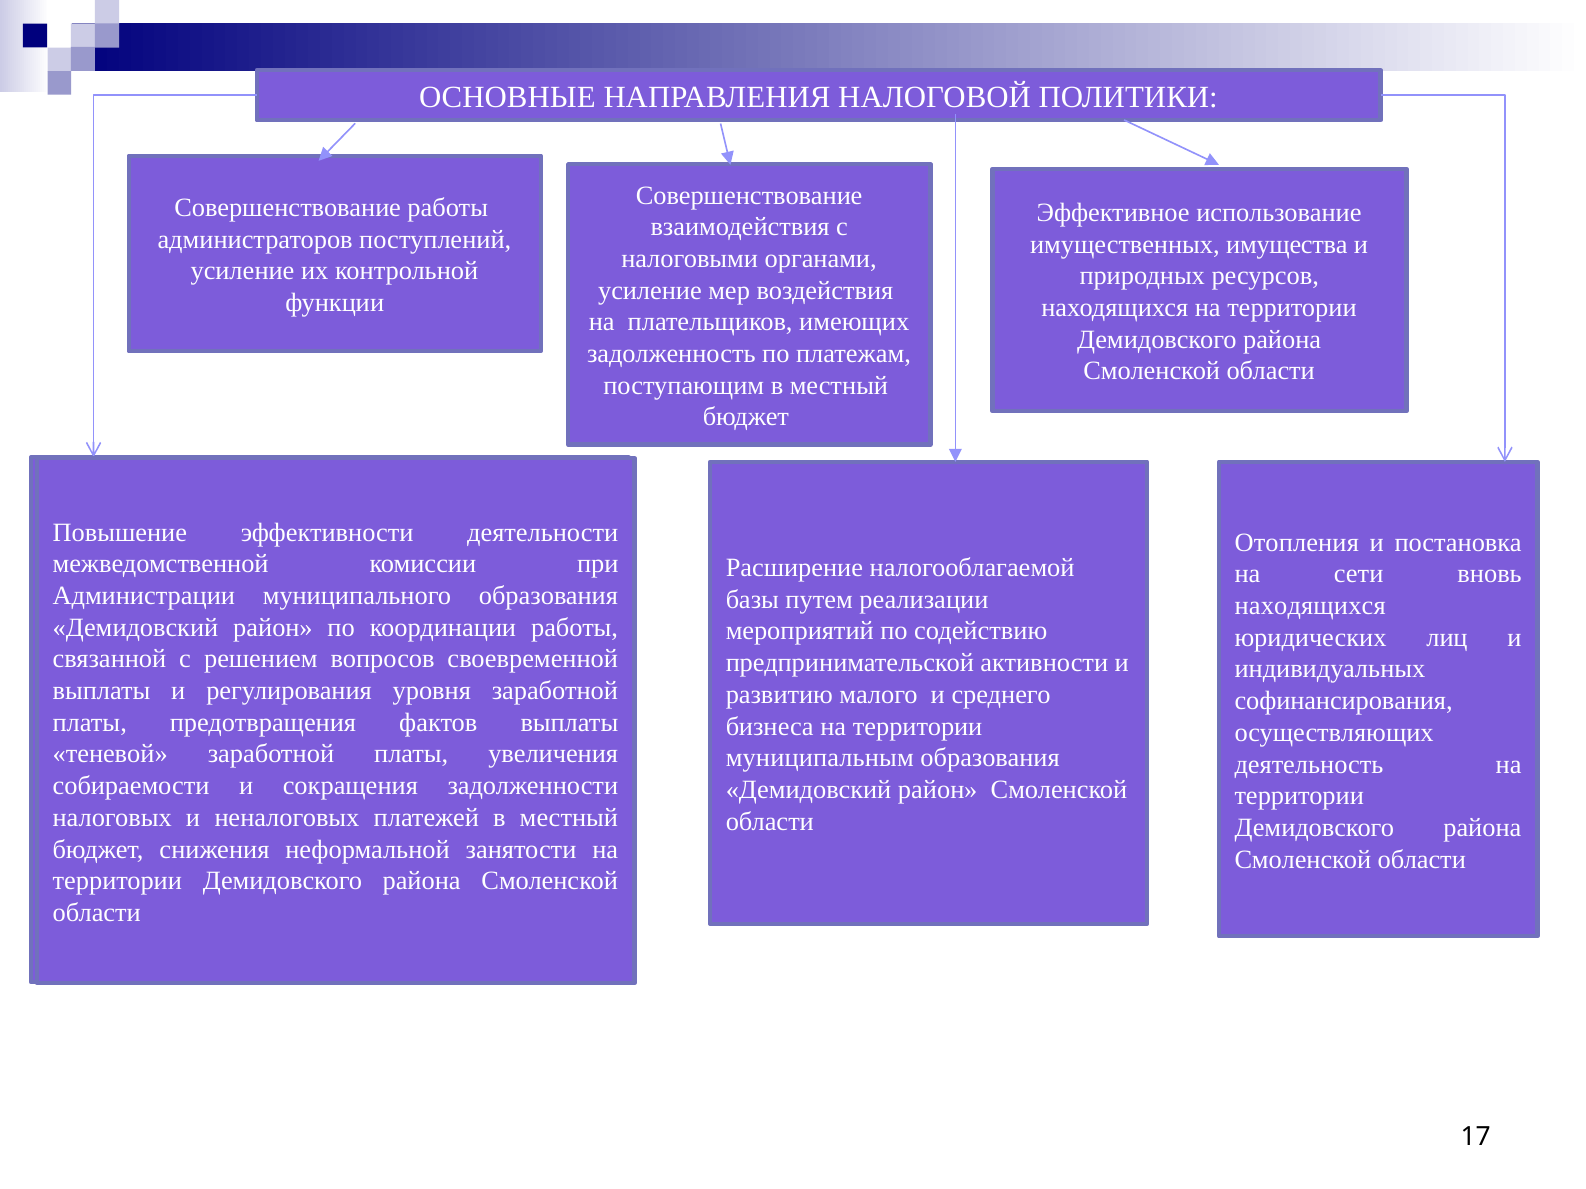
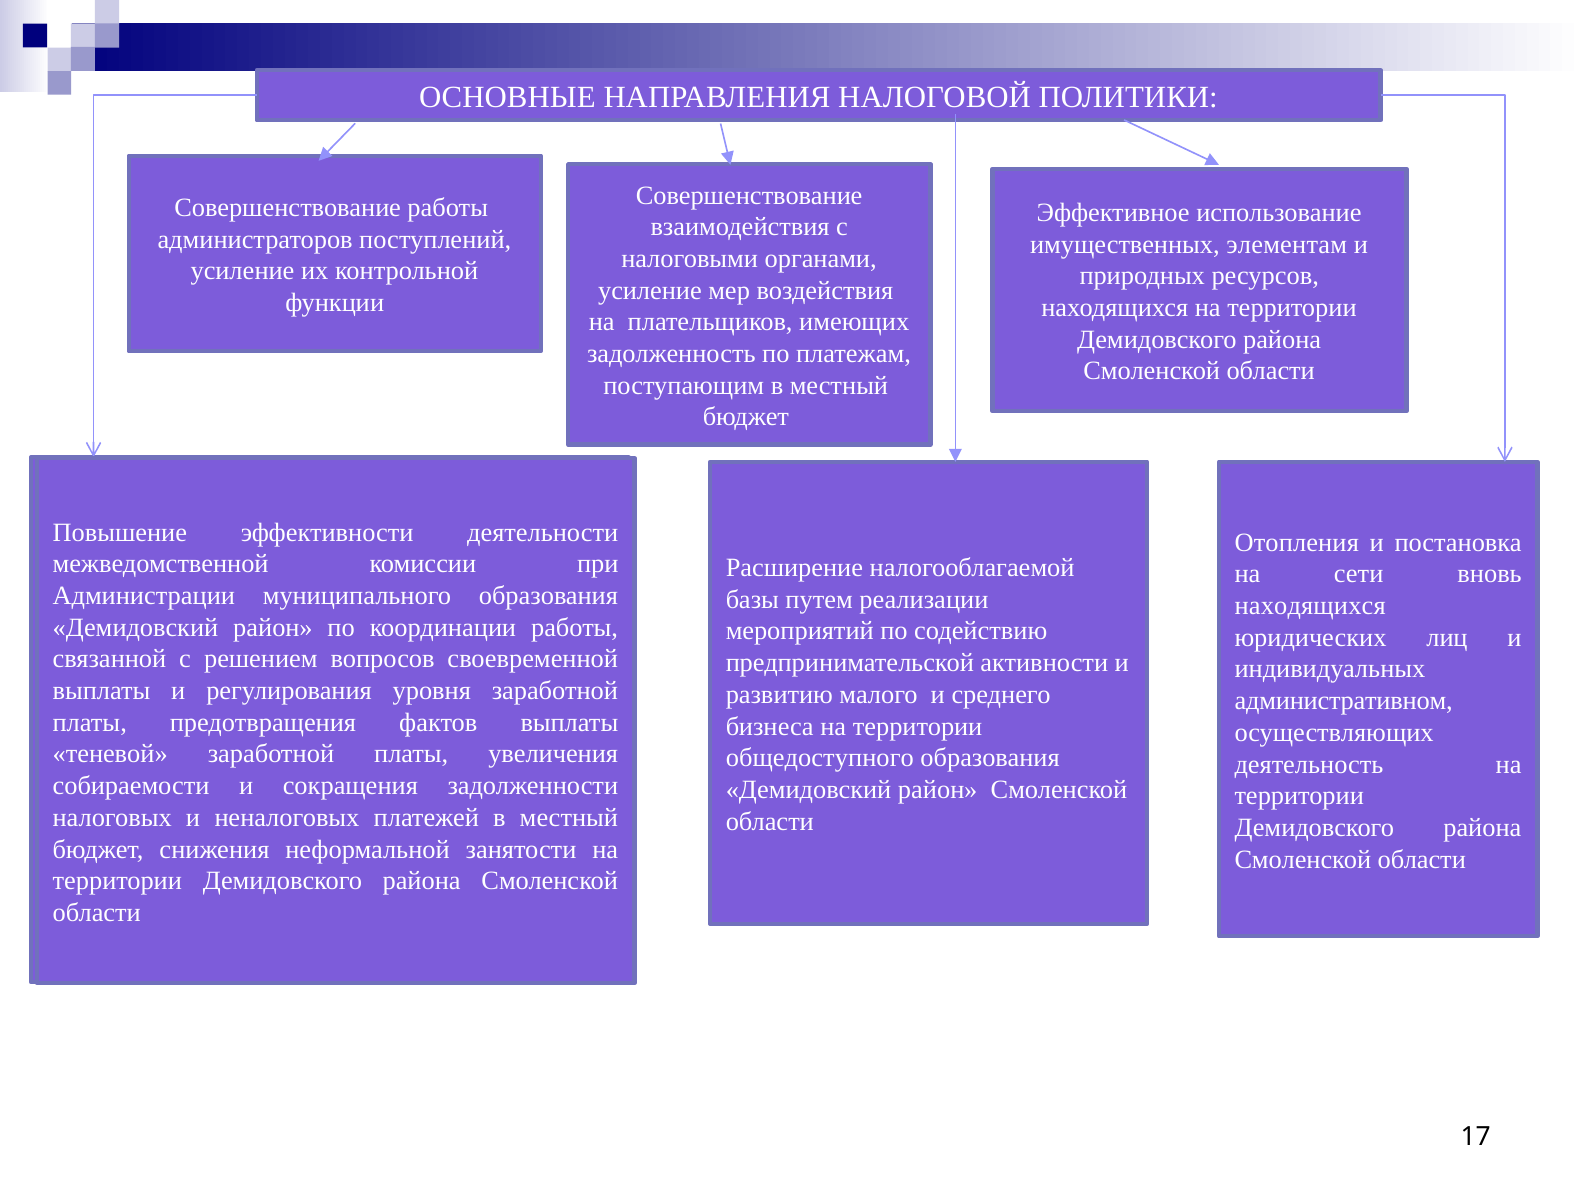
имущества: имущества -> элементам
софинансирования: софинансирования -> административном
муниципальным: муниципальным -> общедоступного
